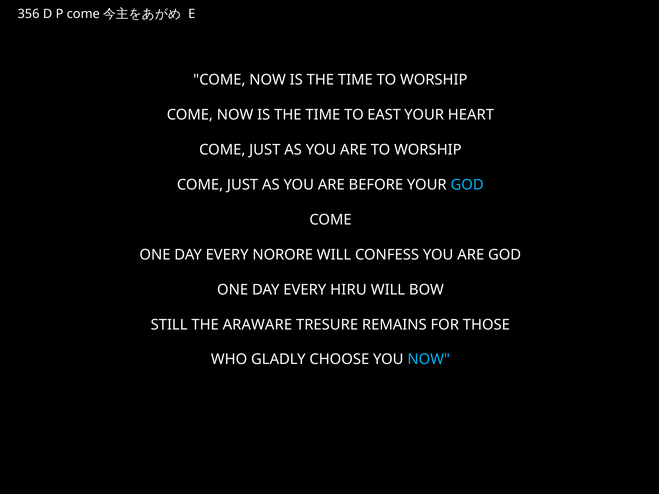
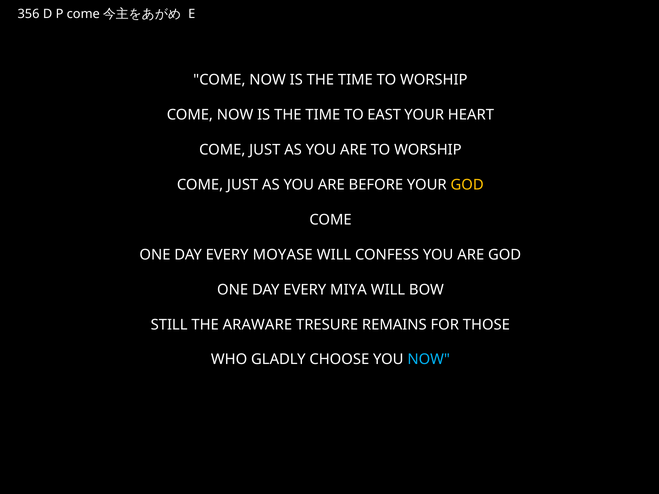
GOD at (467, 185) colour: light blue -> yellow
NORORE: NORORE -> MOYASE
HIRU: HIRU -> MIYA
